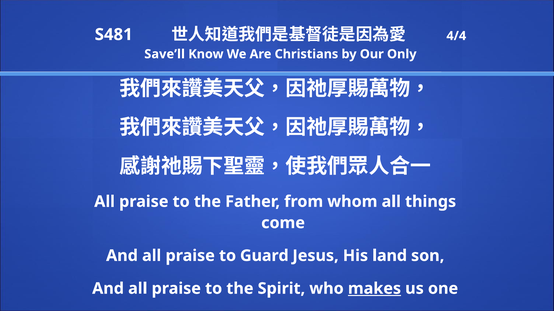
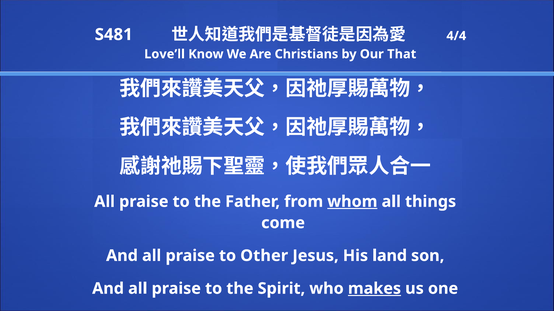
Save’ll: Save’ll -> Love’ll
Only: Only -> That
whom underline: none -> present
Guard: Guard -> Other
